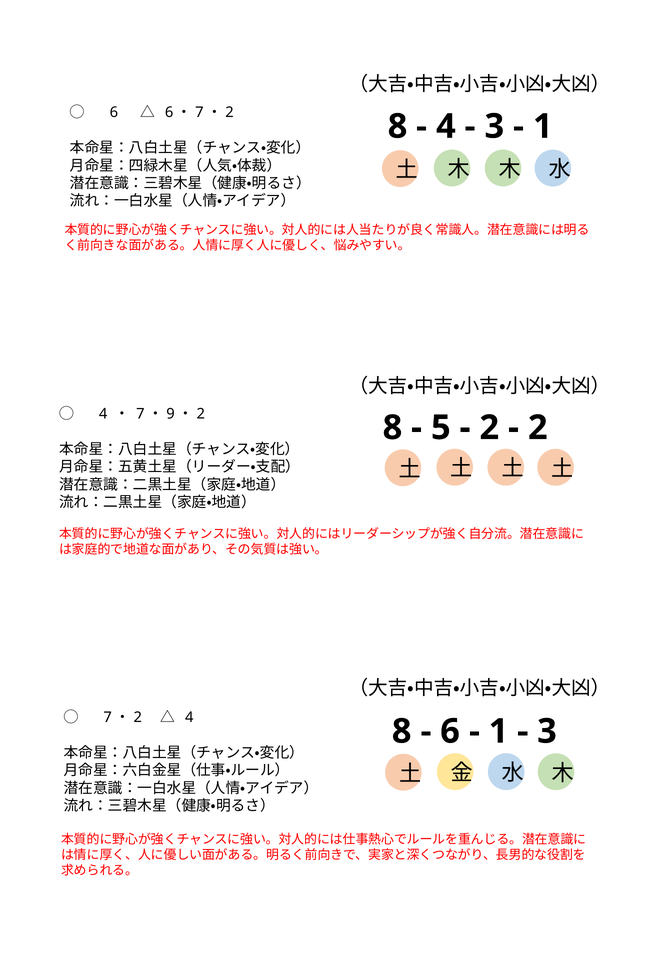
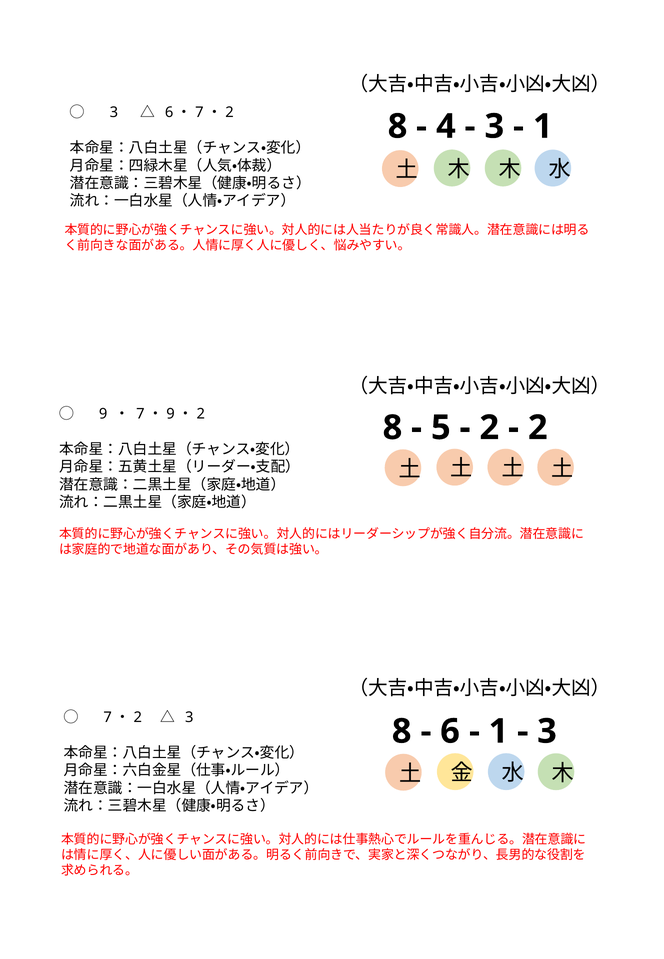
6 at (114, 113): 6 -> 3
4 at (103, 414): 4 -> 9
4 at (189, 718): 4 -> 3
